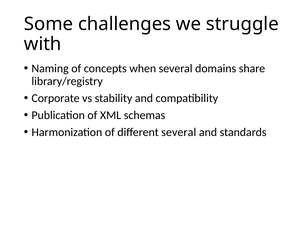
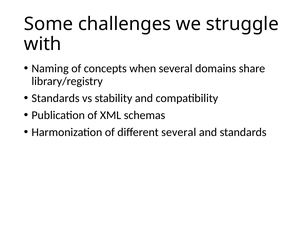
Corporate at (56, 98): Corporate -> Standards
